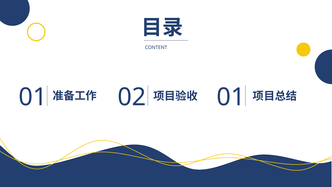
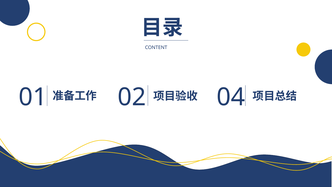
01 at (231, 97): 01 -> 04
